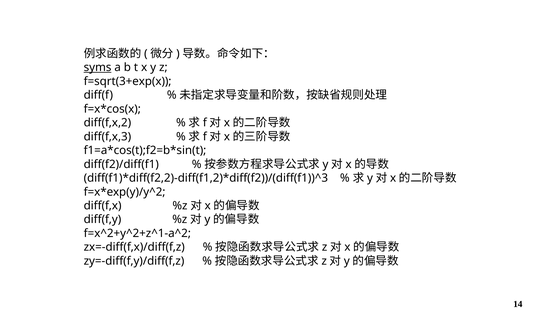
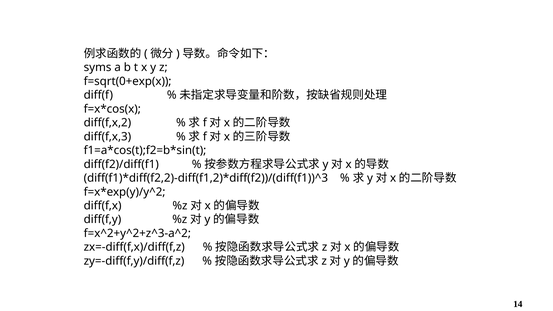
syms underline: present -> none
f=sqrt(3+exp(x: f=sqrt(3+exp(x -> f=sqrt(0+exp(x
f=x^2+y^2+z^1-a^2: f=x^2+y^2+z^1-a^2 -> f=x^2+y^2+z^3-a^2
